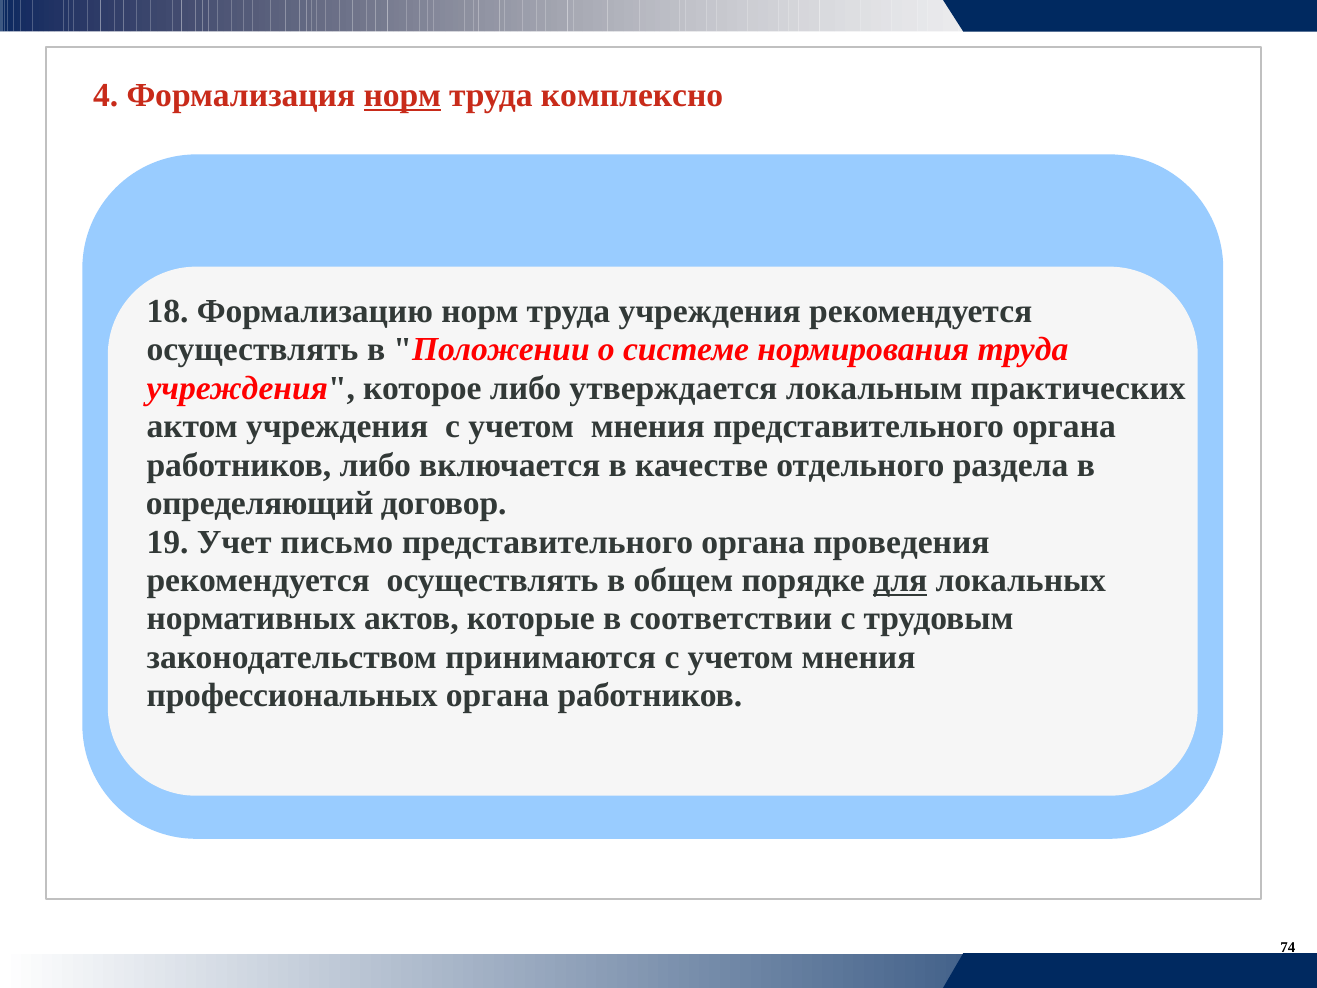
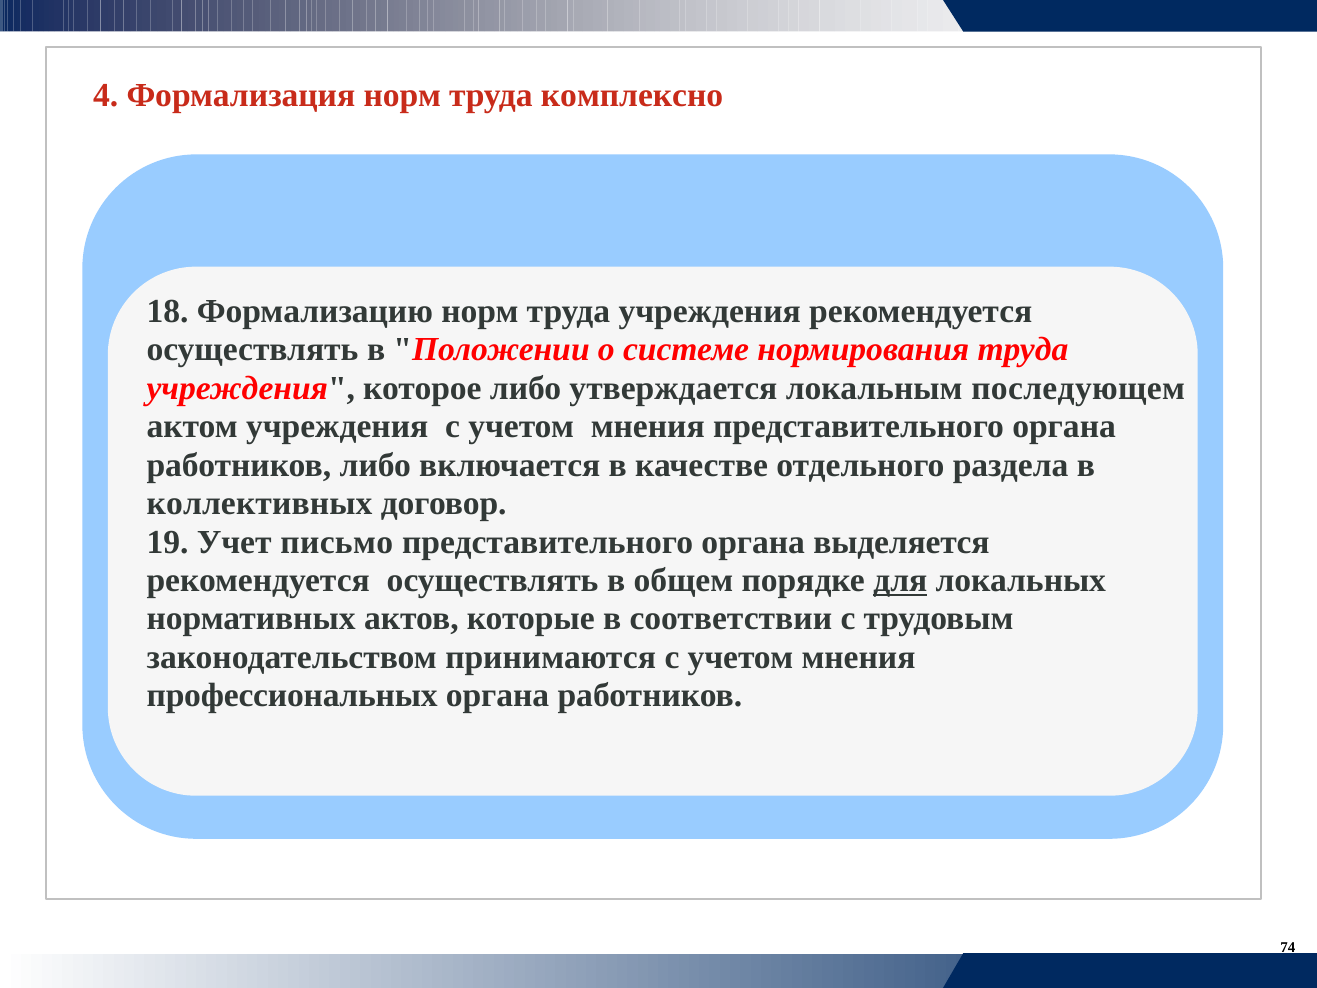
норм at (402, 96) underline: present -> none
практических: практических -> последующем
определяющий: определяющий -> коллективных
проведения: проведения -> выделяется
